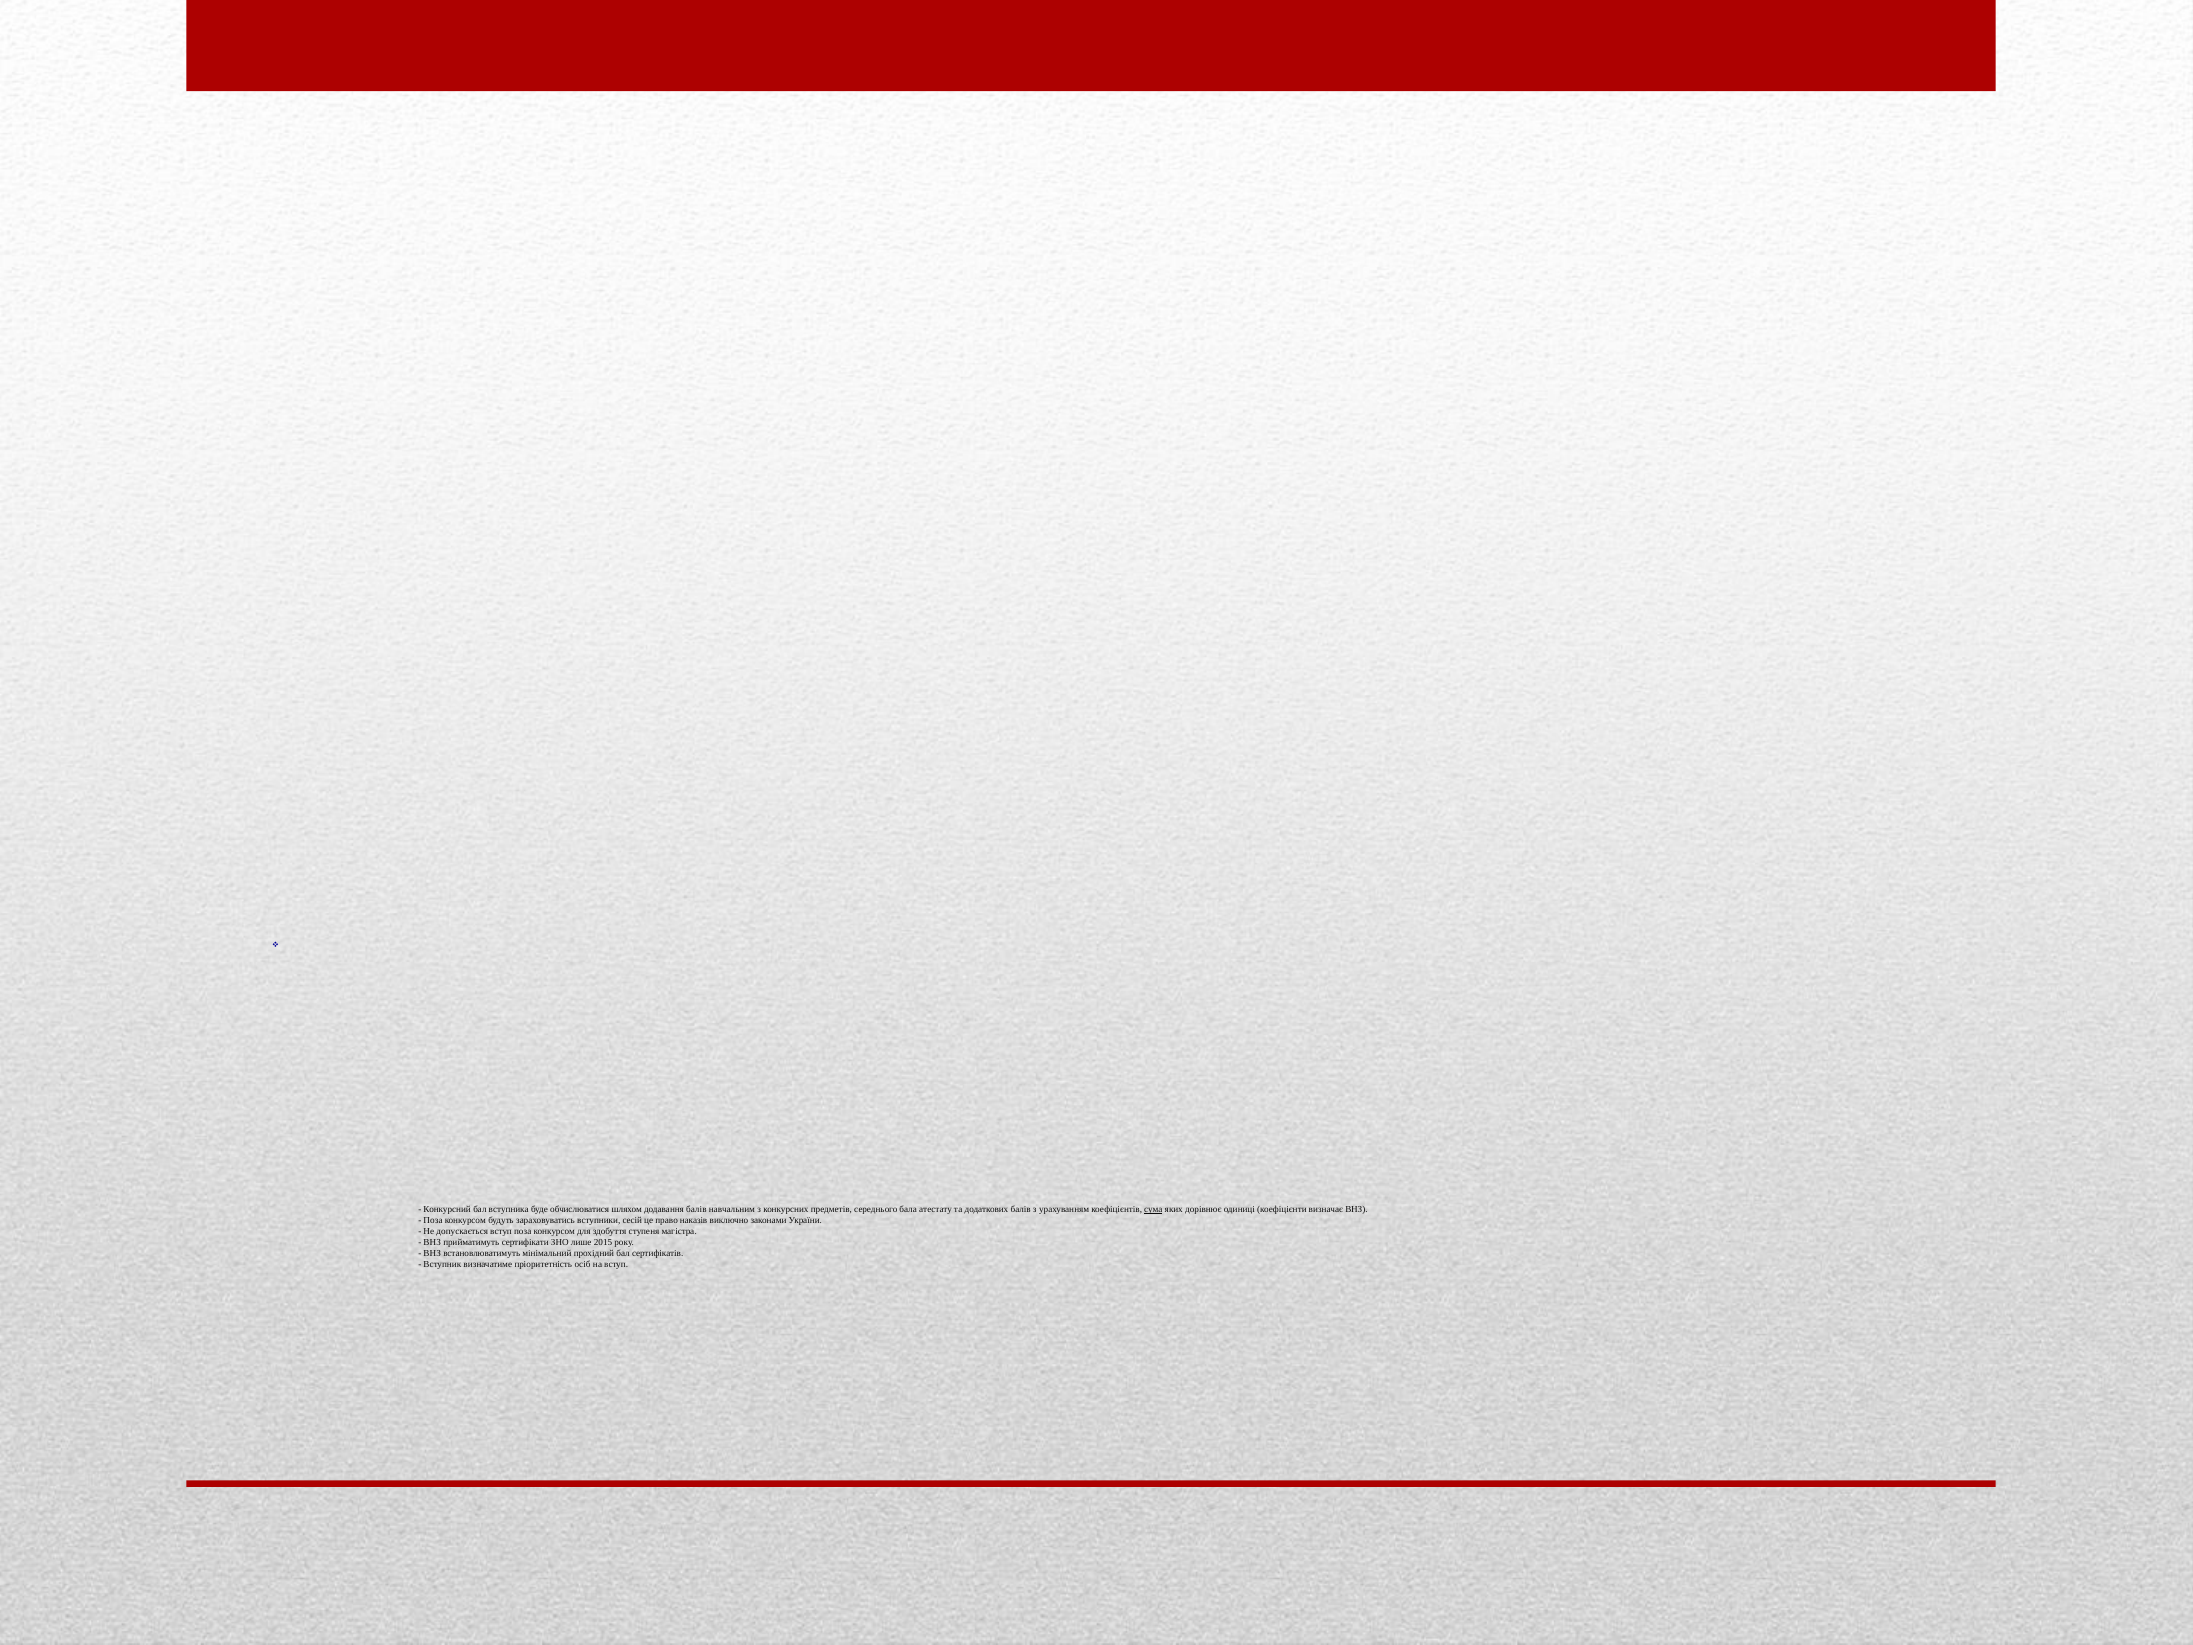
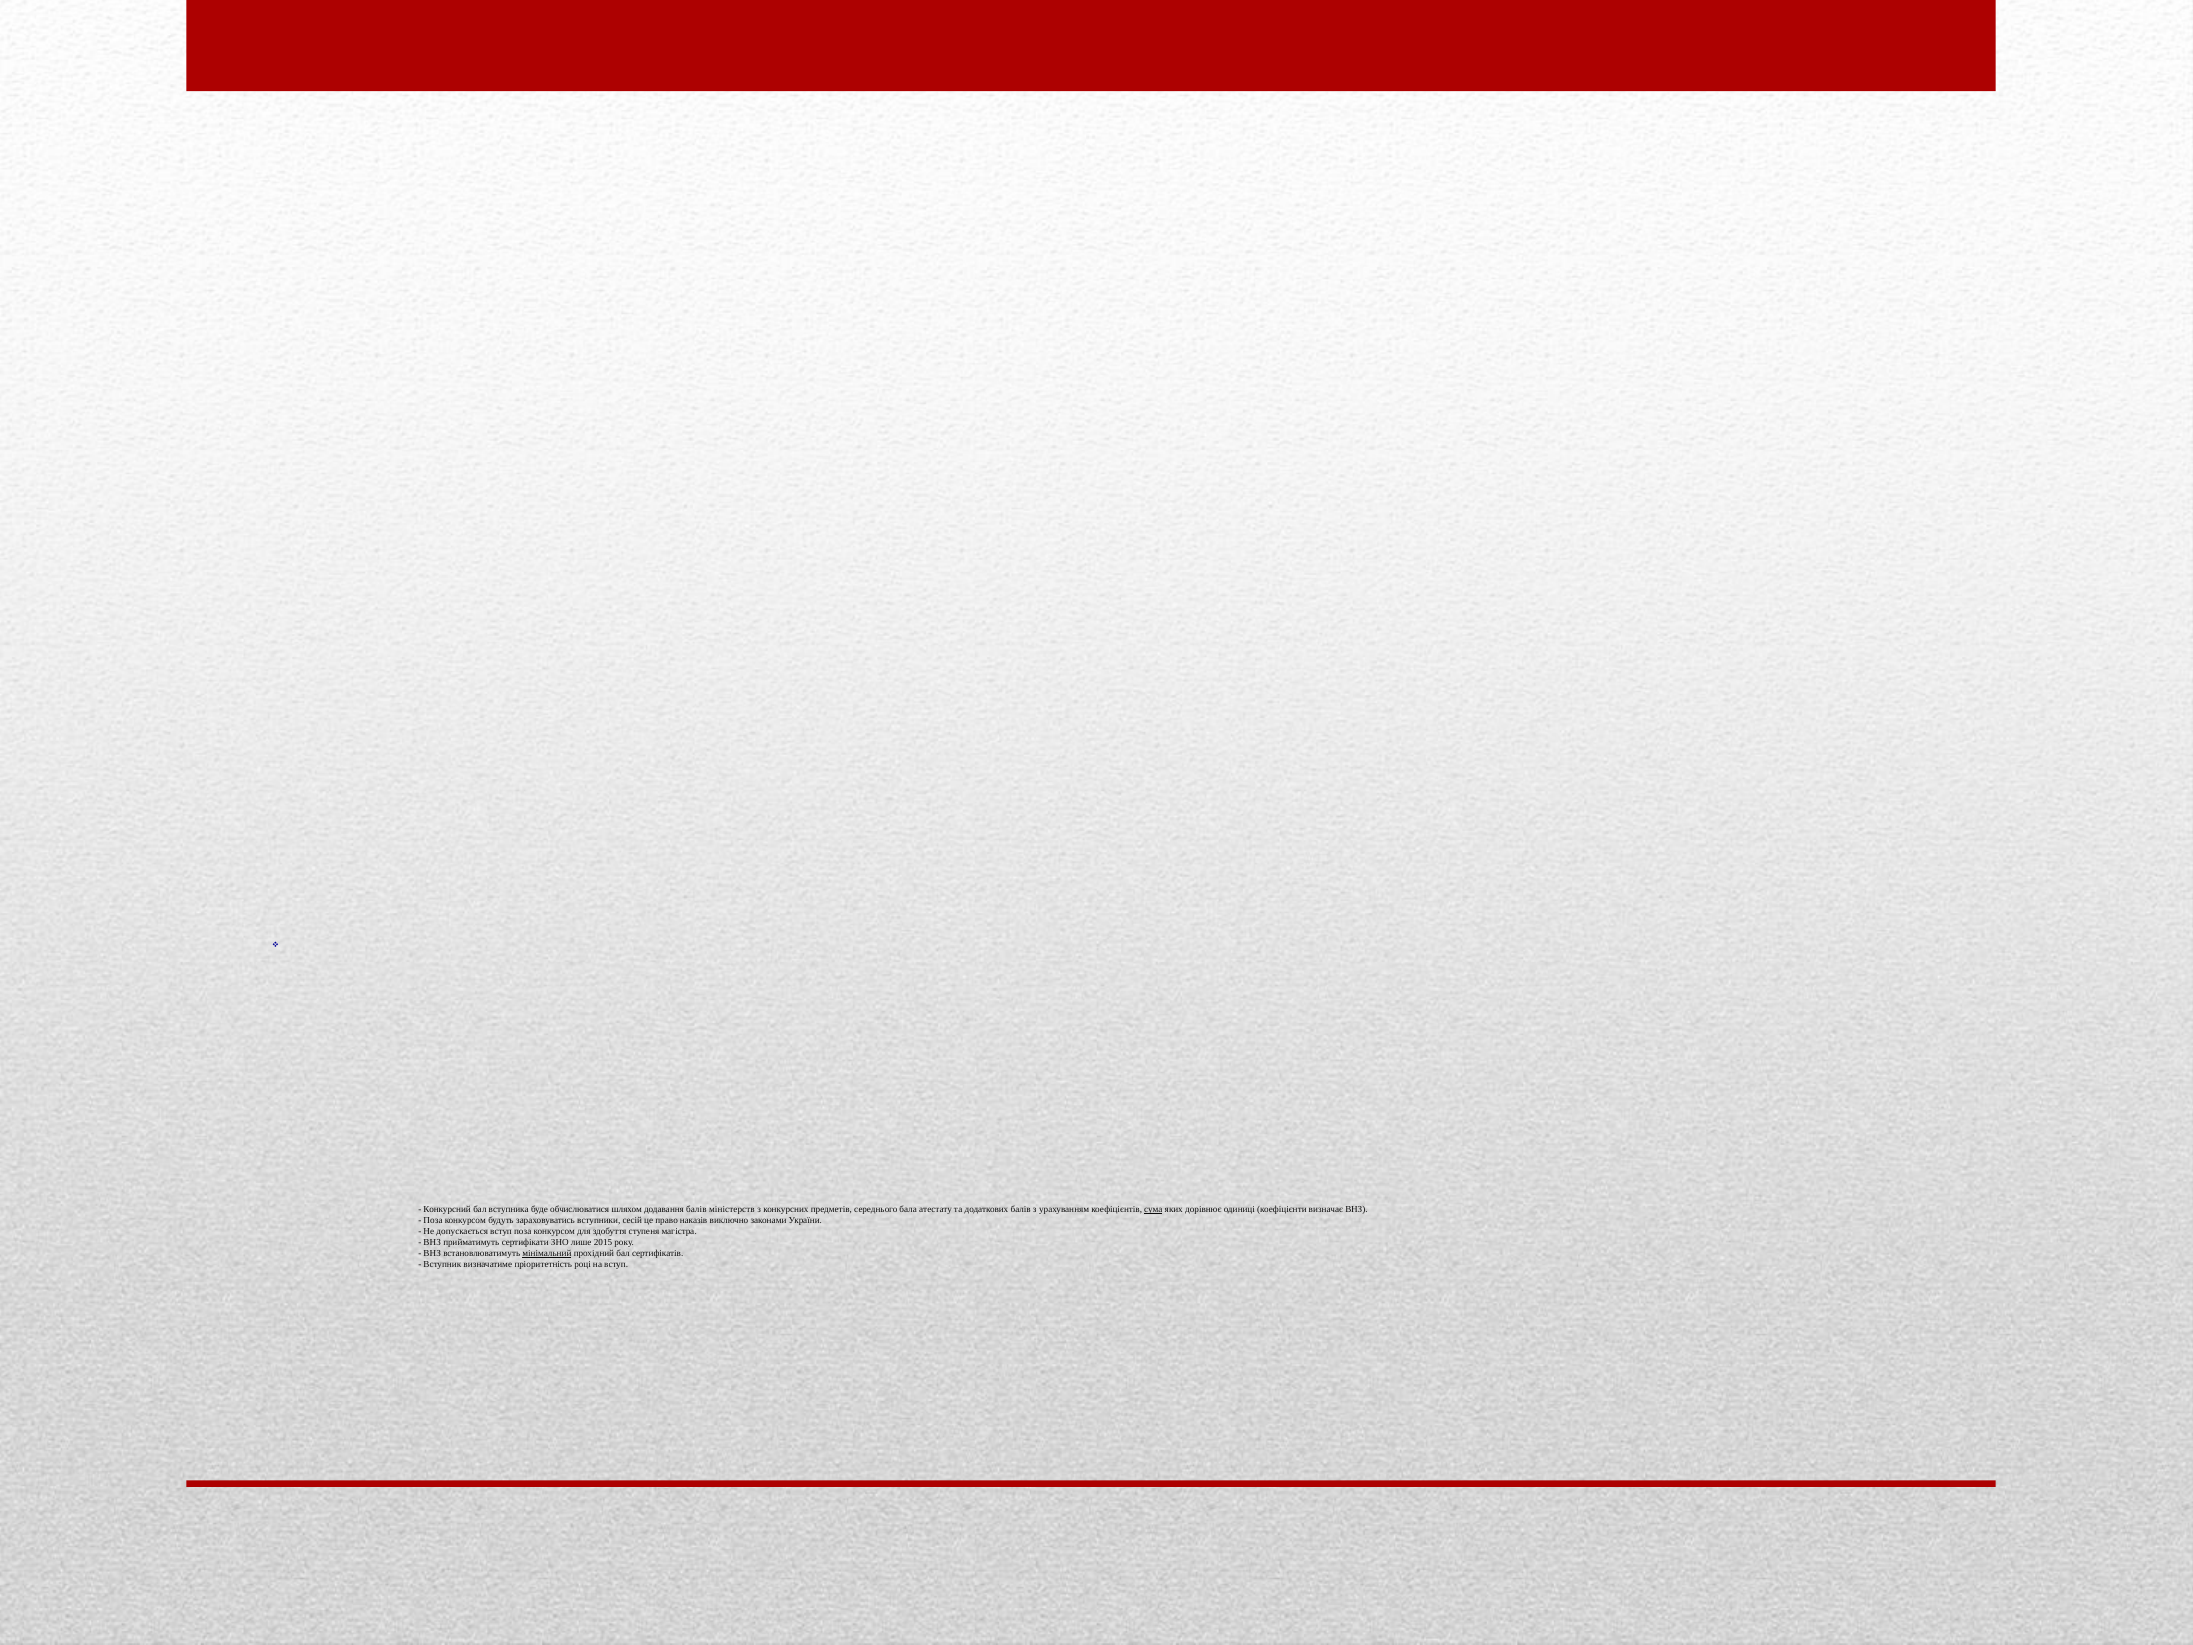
навчальним: навчальним -> міністерств
мінімальний underline: none -> present
осіб: осіб -> році
